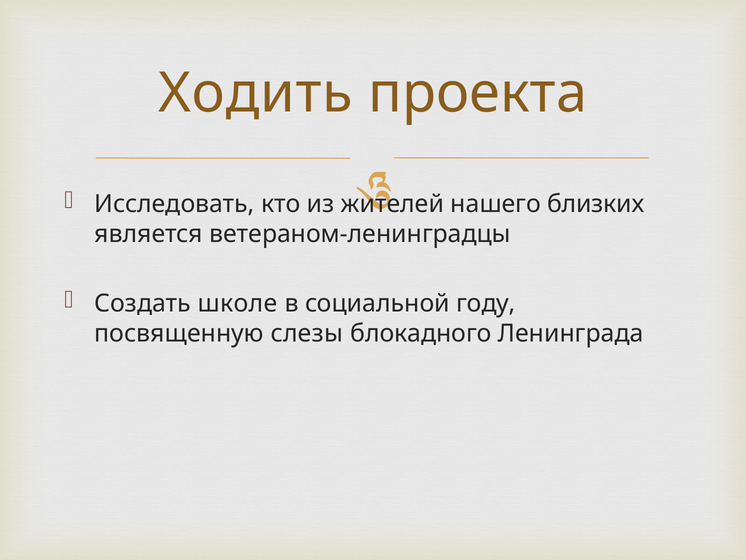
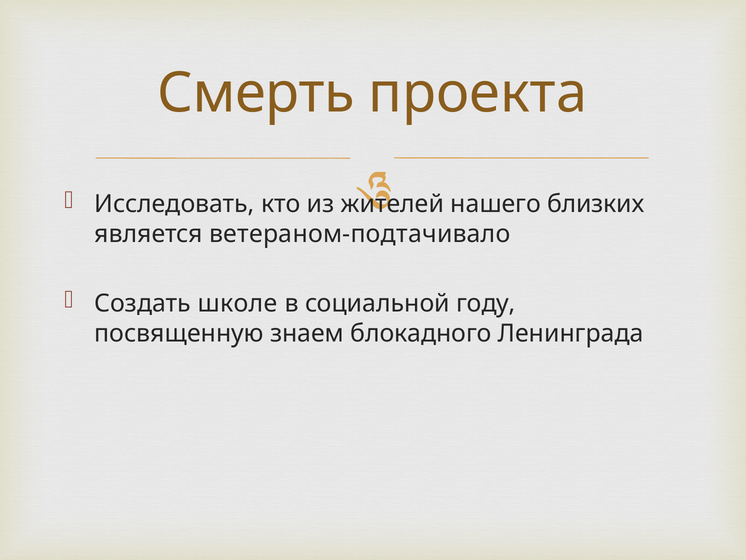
Ходить: Ходить -> Смерть
ветераном-ленинградцы: ветераном-ленинградцы -> ветераном-подтачивало
слезы: слезы -> знаем
